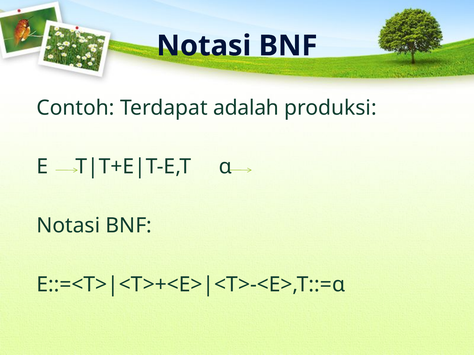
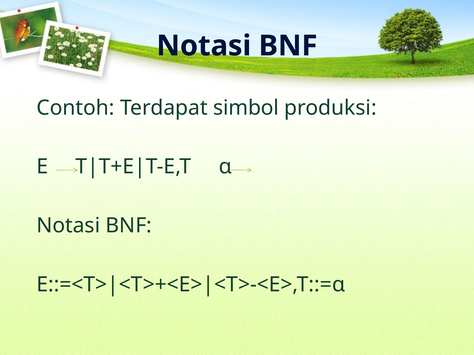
adalah: adalah -> simbol
